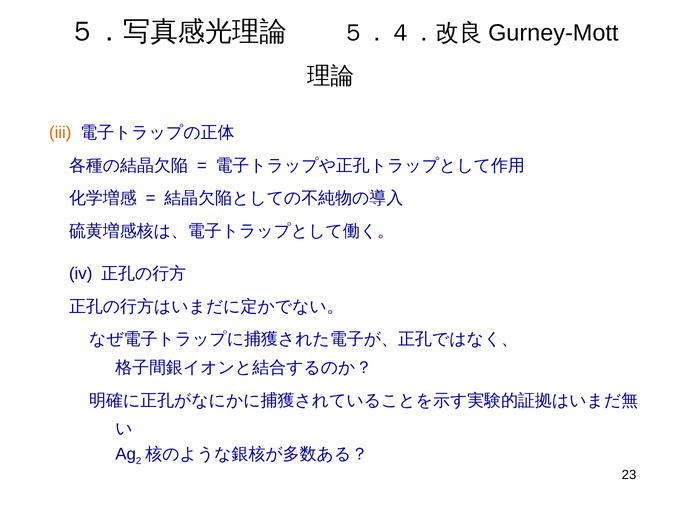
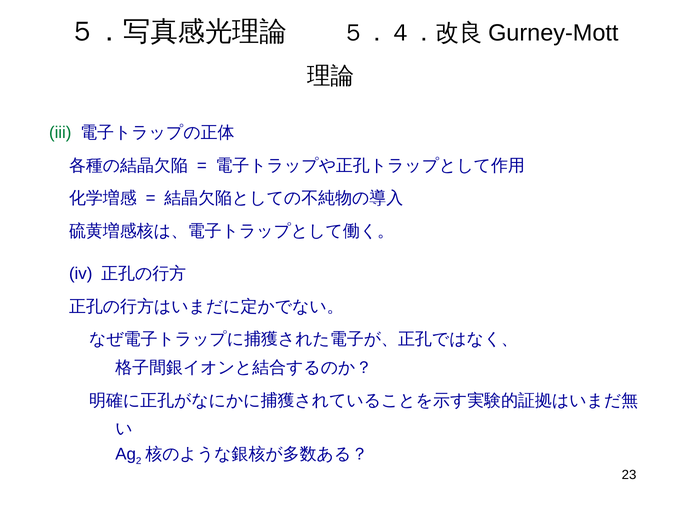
iii colour: orange -> green
